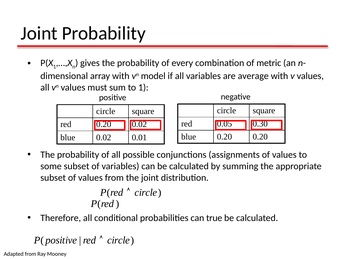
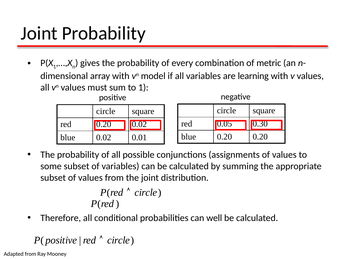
average: average -> learning
true: true -> well
